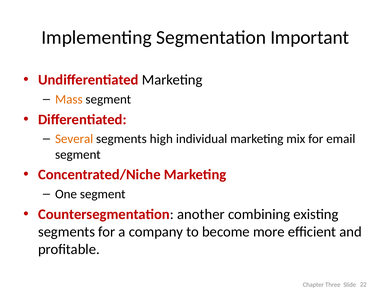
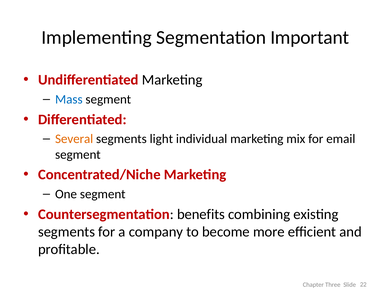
Mass colour: orange -> blue
high: high -> light
another: another -> benefits
